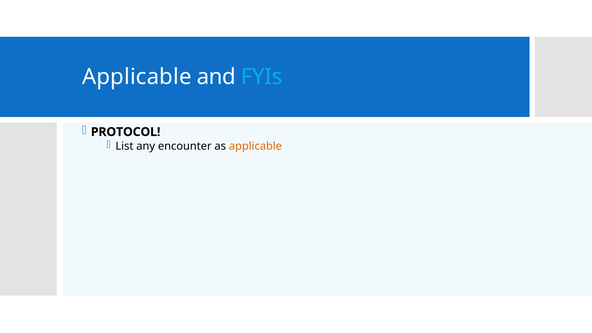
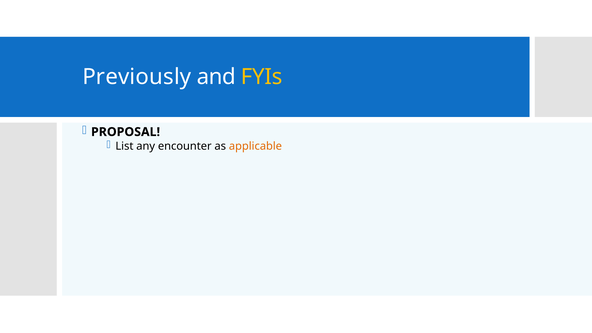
Applicable at (137, 77): Applicable -> Previously
FYIs colour: light blue -> yellow
PROTOCOL: PROTOCOL -> PROPOSAL
